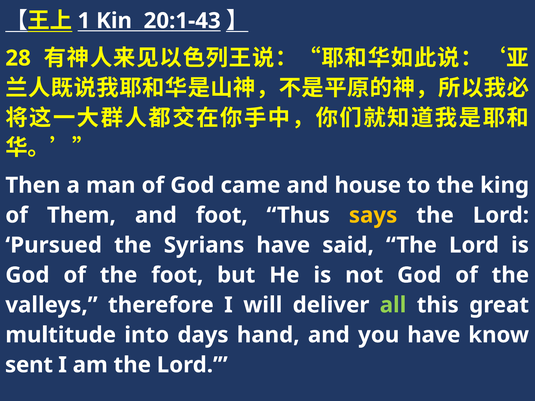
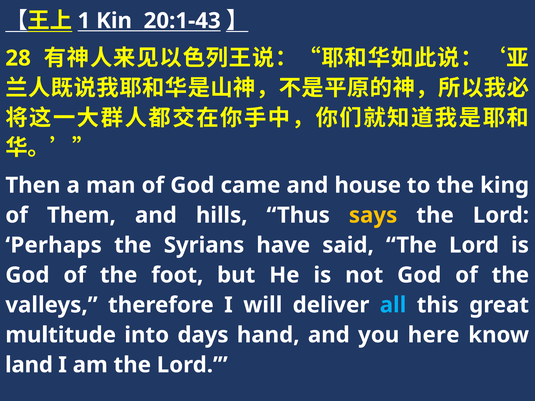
and foot: foot -> hills
Pursued: Pursued -> Perhaps
all colour: light green -> light blue
you have: have -> here
sent: sent -> land
